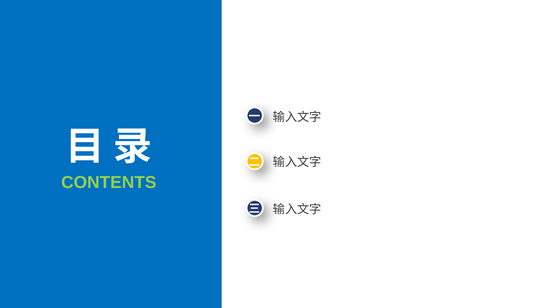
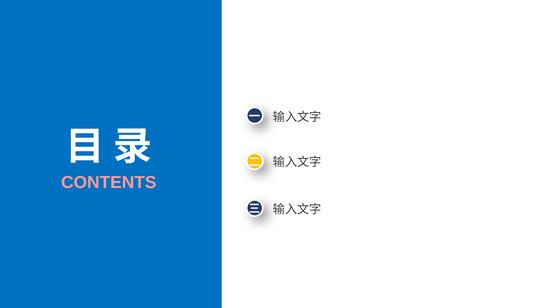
CONTENTS colour: light green -> pink
